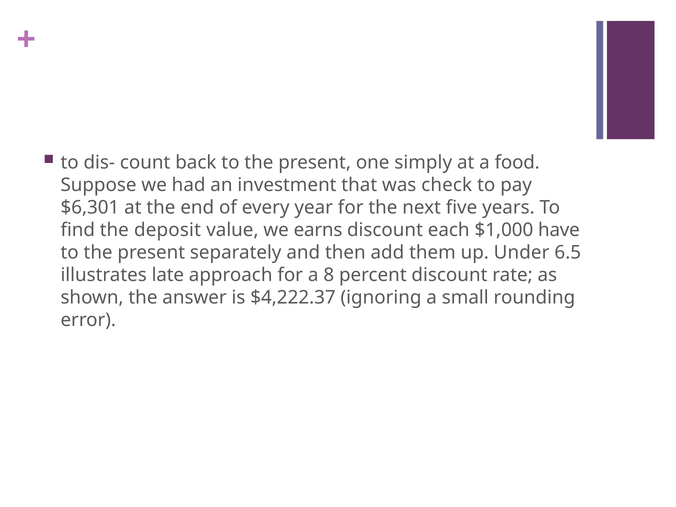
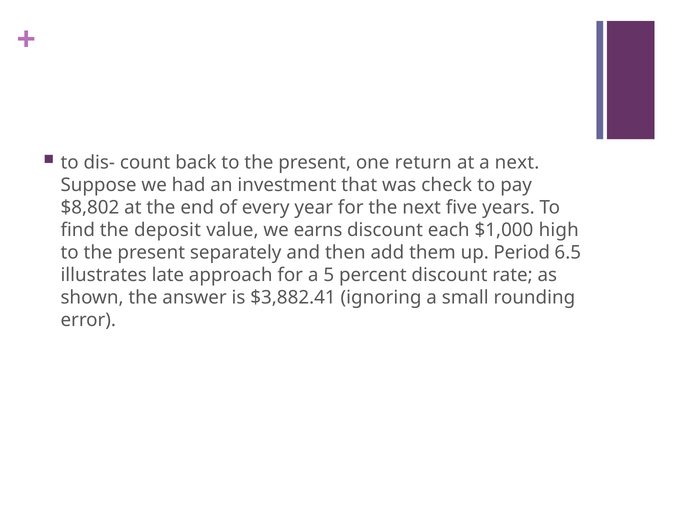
simply: simply -> return
a food: food -> next
$6,301: $6,301 -> $8,802
have: have -> high
Under: Under -> Period
8: 8 -> 5
$4,222.37: $4,222.37 -> $3,882.41
